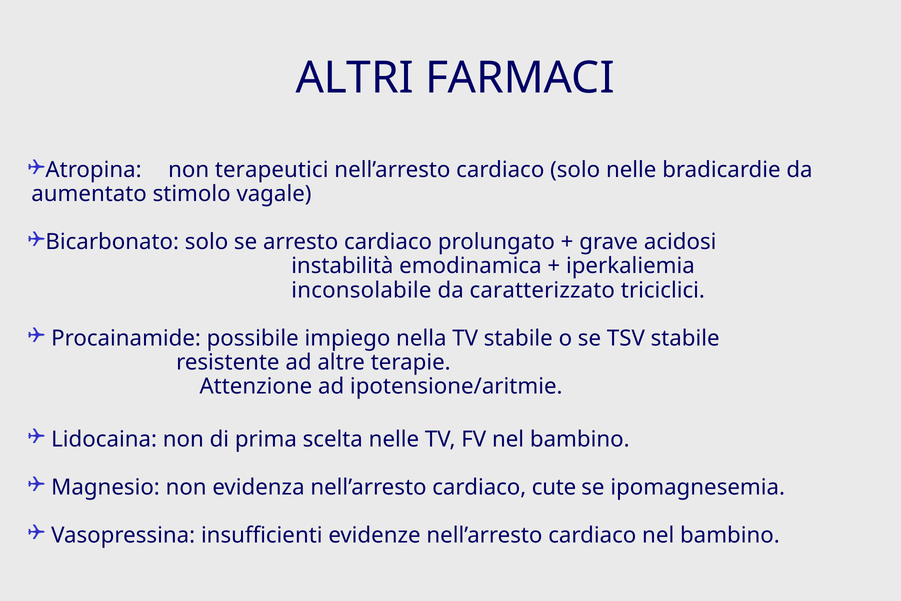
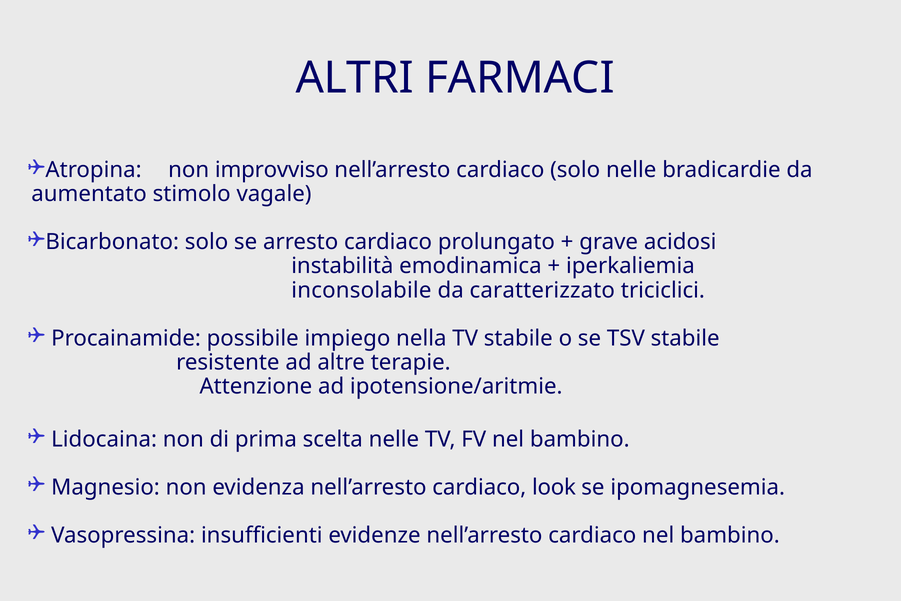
terapeutici: terapeutici -> improvviso
cute: cute -> look
